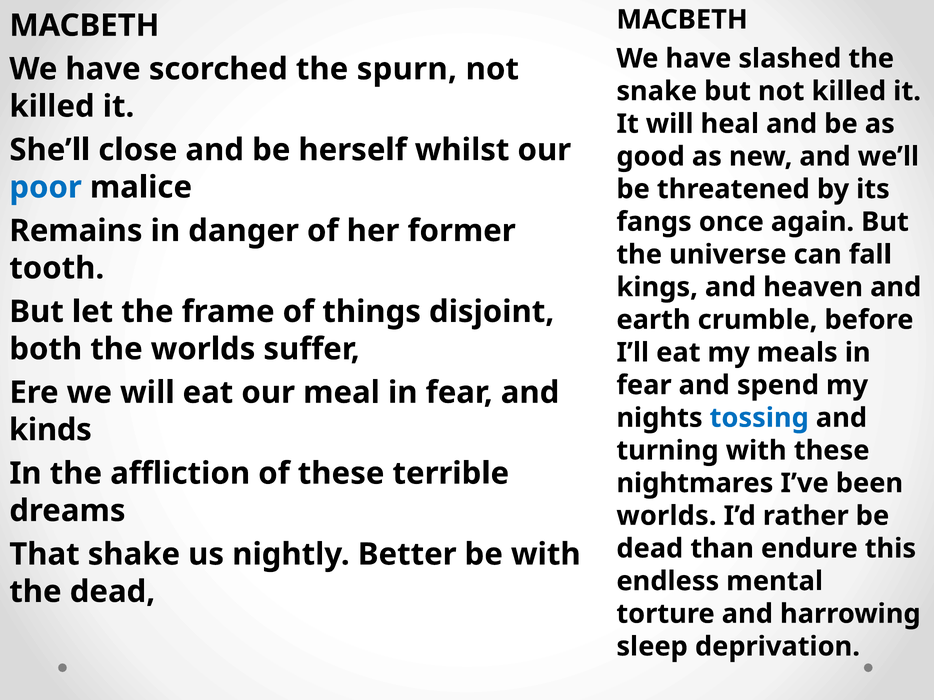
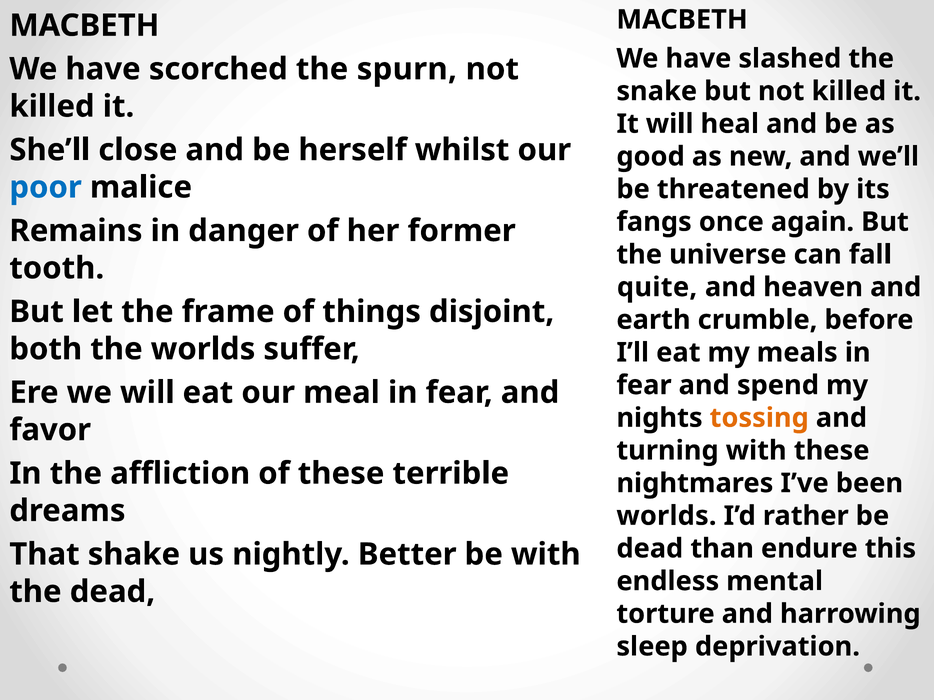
kings: kings -> quite
tossing colour: blue -> orange
kinds: kinds -> favor
